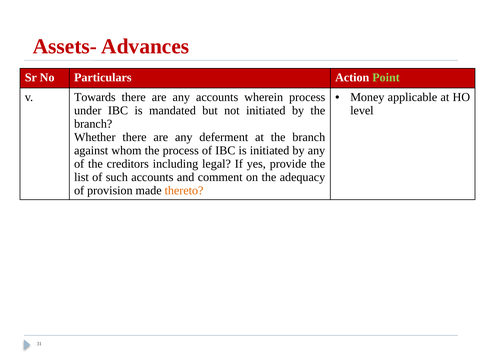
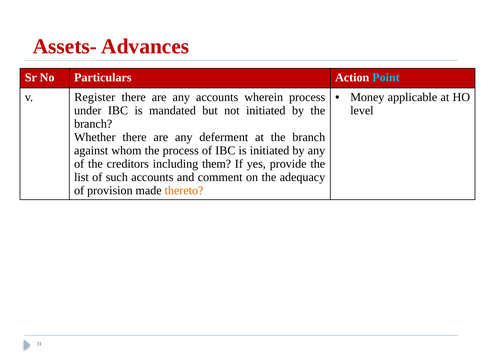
Point colour: light green -> light blue
Towards: Towards -> Register
legal: legal -> them
